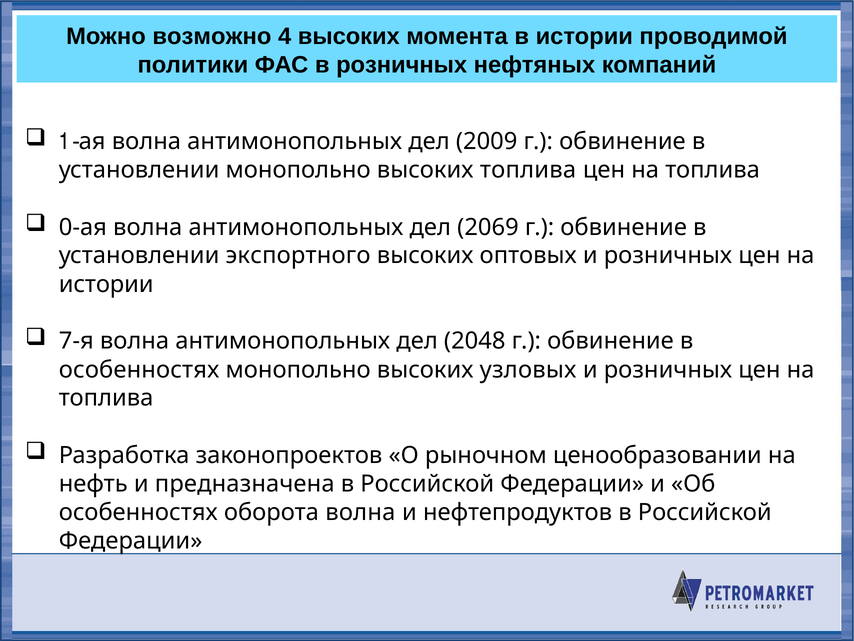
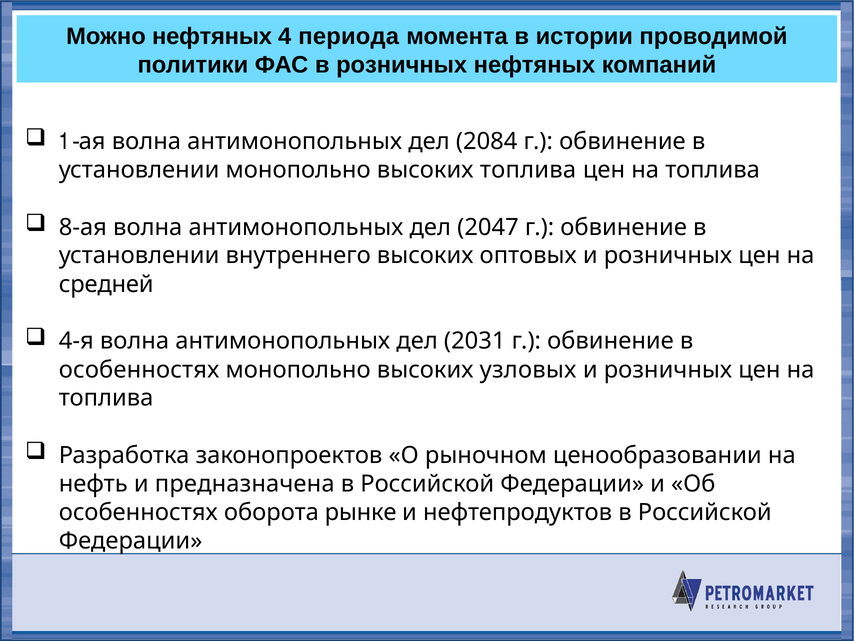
Можно возможно: возможно -> нефтяных
4 высоких: высоких -> периода
2009: 2009 -> 2084
0-ая: 0-ая -> 8-ая
2069: 2069 -> 2047
экспортного: экспортного -> внутреннего
истории at (106, 284): истории -> средней
7-я: 7-я -> 4-я
2048: 2048 -> 2031
оборота волна: волна -> рынке
